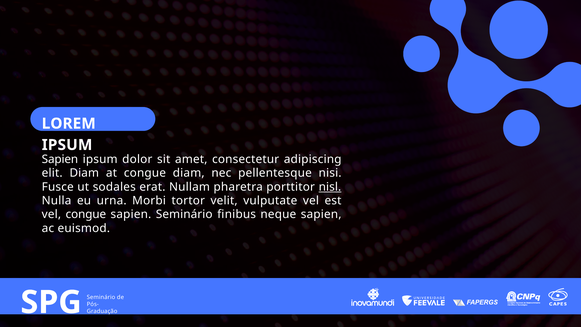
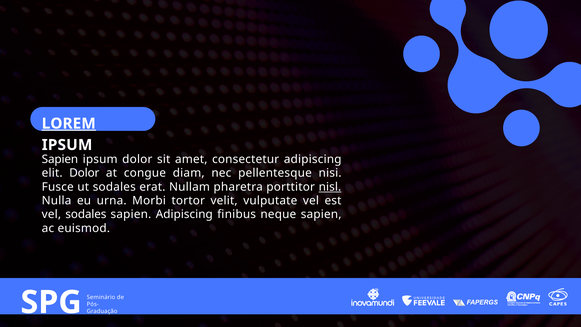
LOREM underline: none -> present
elit Diam: Diam -> Dolor
vel congue: congue -> sodales
sapien Seminário: Seminário -> Adipiscing
